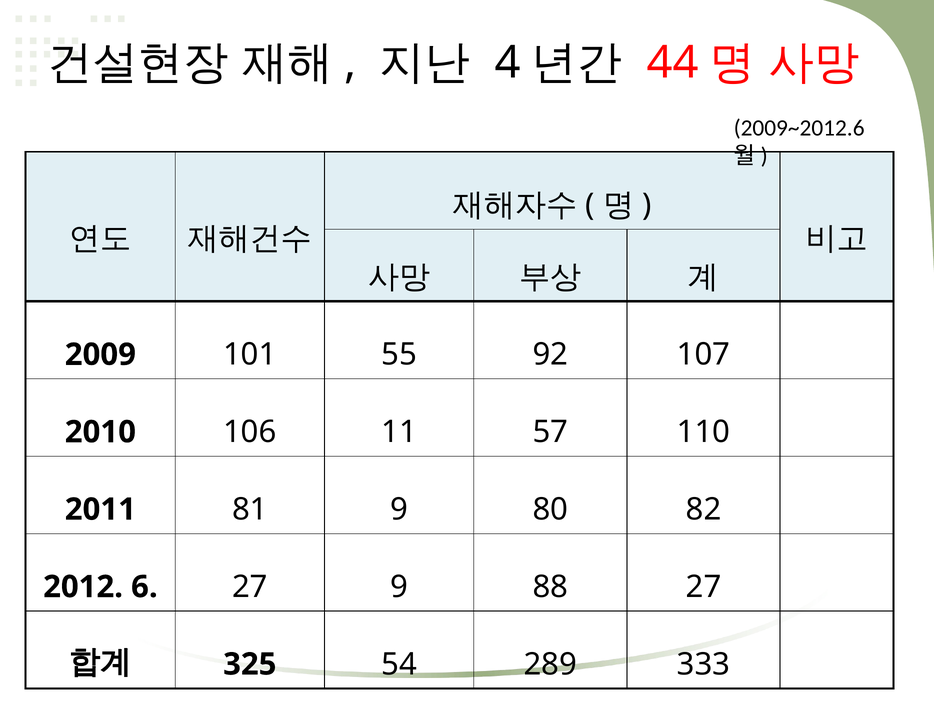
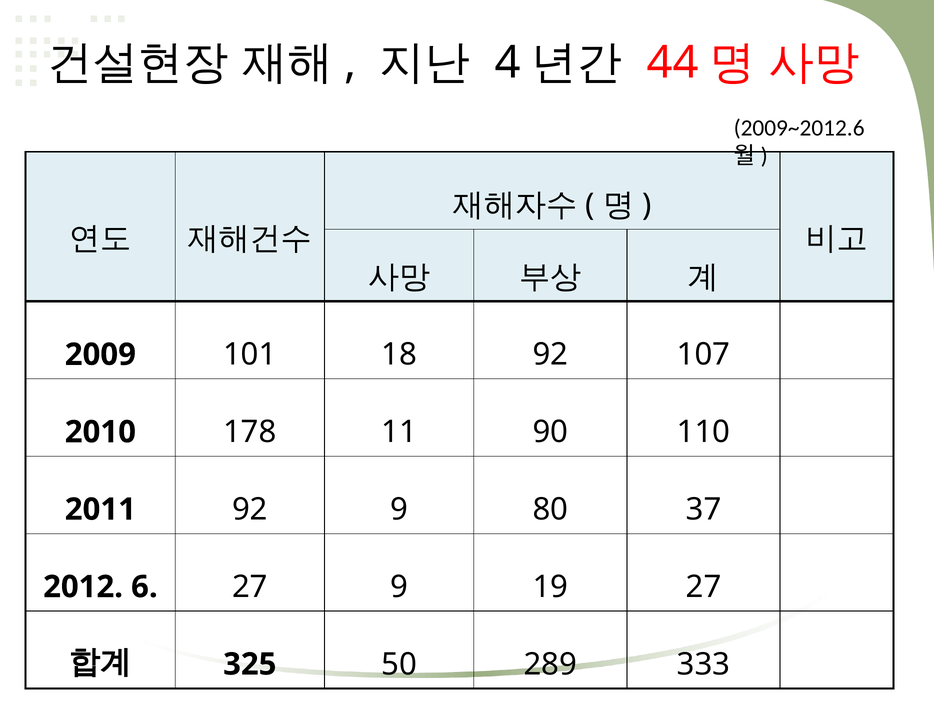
55: 55 -> 18
106: 106 -> 178
57: 57 -> 90
2011 81: 81 -> 92
82: 82 -> 37
88: 88 -> 19
54: 54 -> 50
